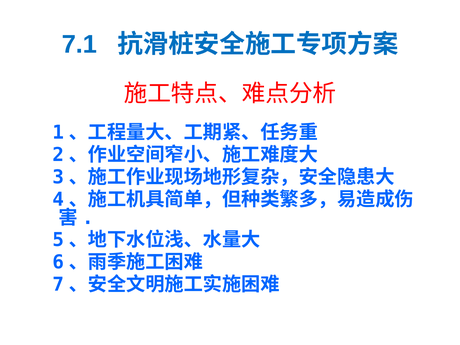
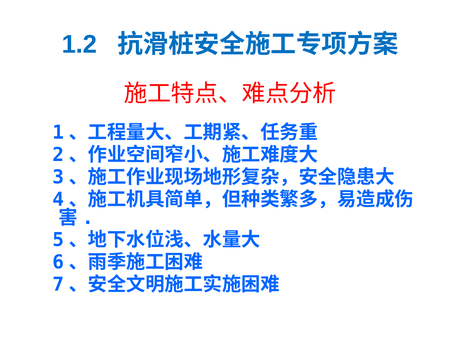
7.1: 7.1 -> 1.2
